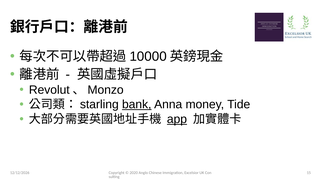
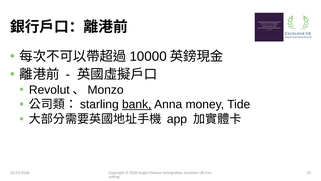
app underline: present -> none
